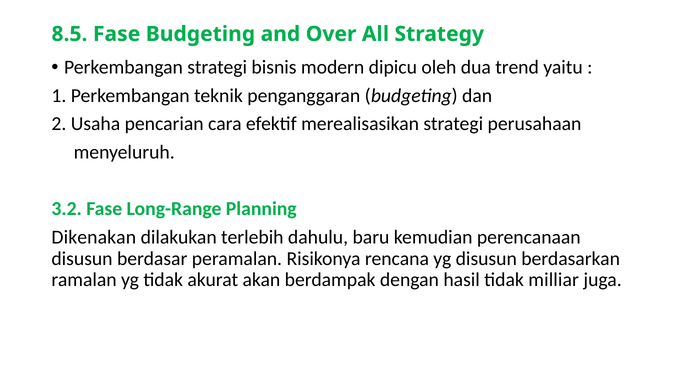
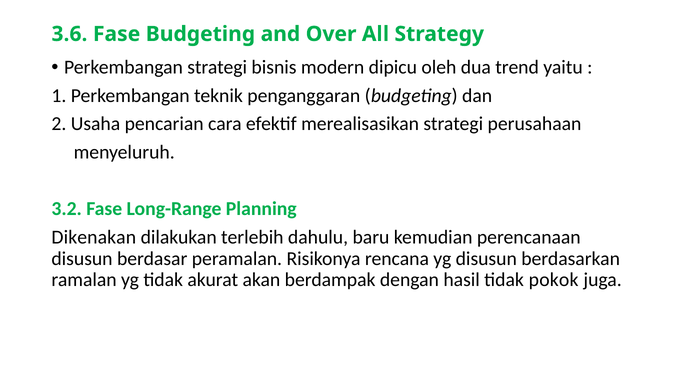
8.5: 8.5 -> 3.6
milliar: milliar -> pokok
